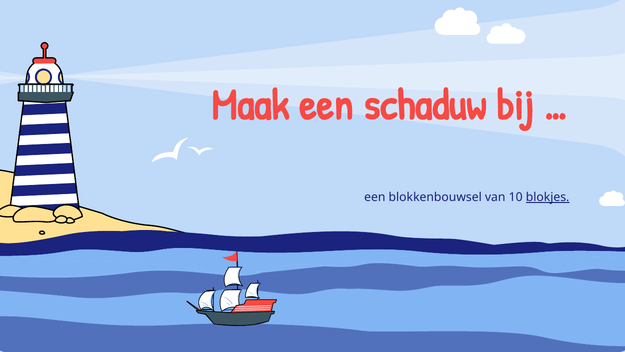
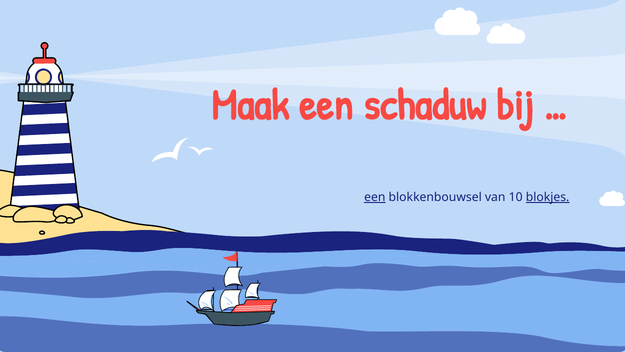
een at (375, 197) underline: none -> present
